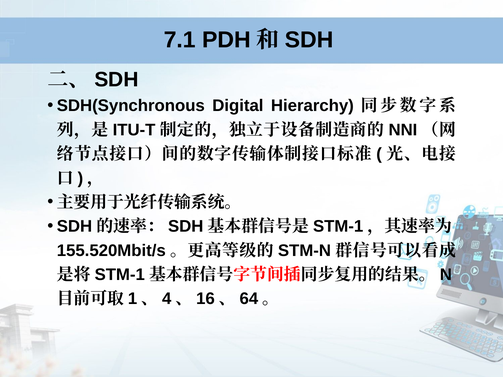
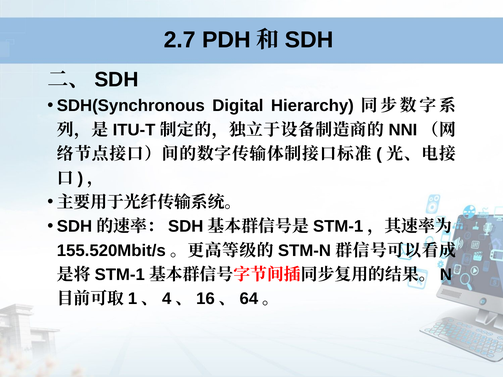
7.1: 7.1 -> 2.7
